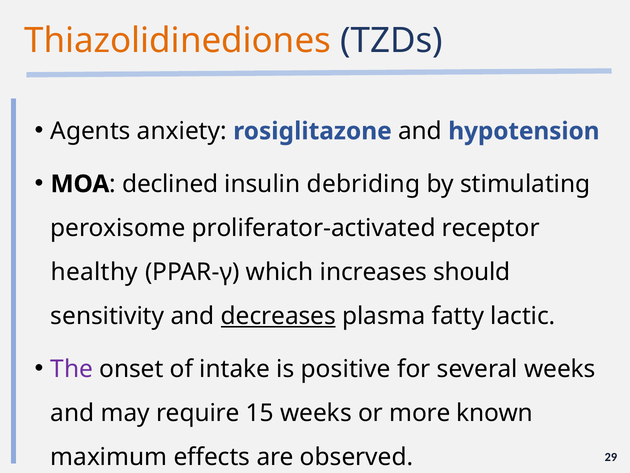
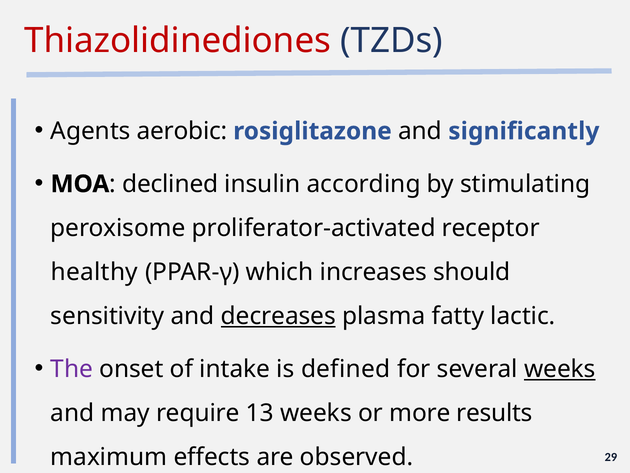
Thiazolidinediones colour: orange -> red
anxiety: anxiety -> aerobic
hypotension: hypotension -> significantly
debriding: debriding -> according
positive: positive -> defined
weeks at (560, 369) underline: none -> present
15: 15 -> 13
known: known -> results
